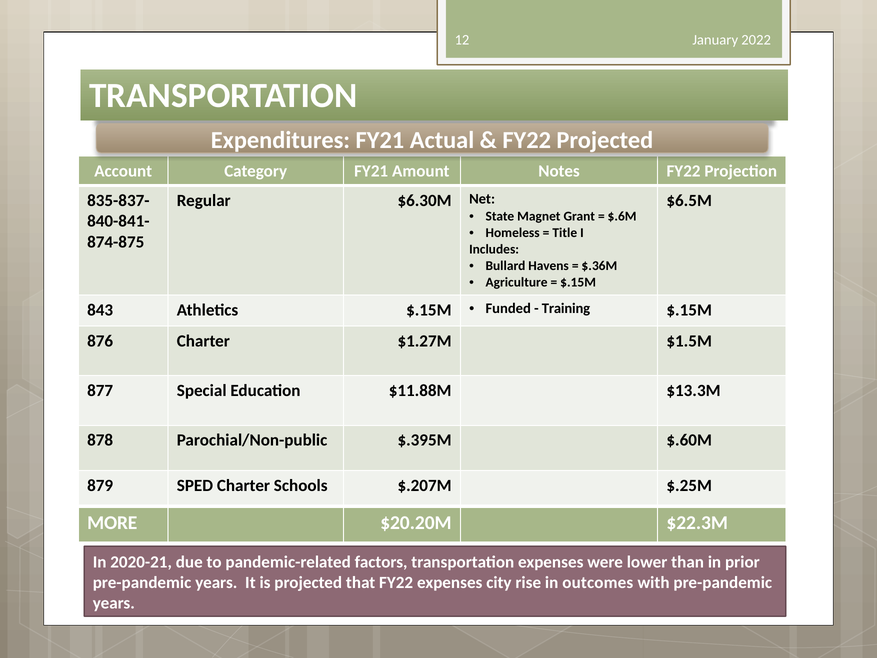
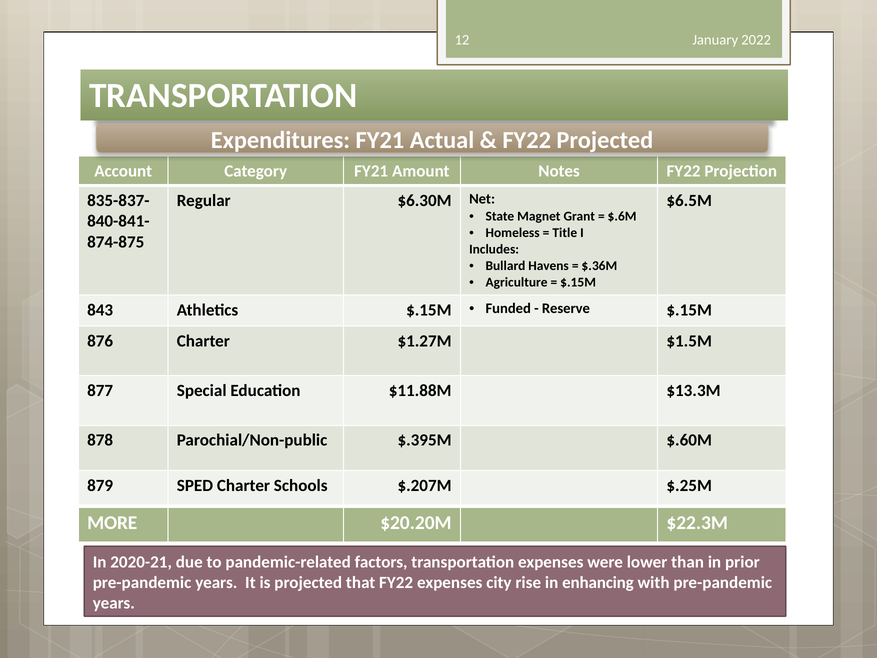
Training: Training -> Reserve
outcomes: outcomes -> enhancing
